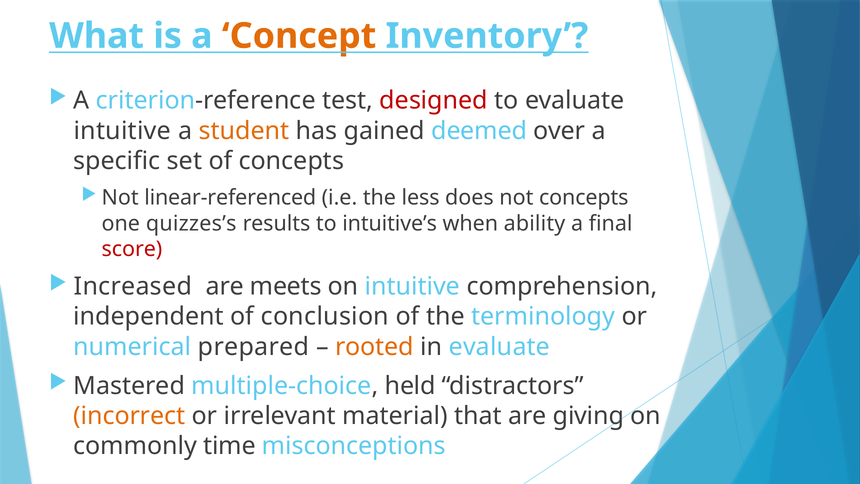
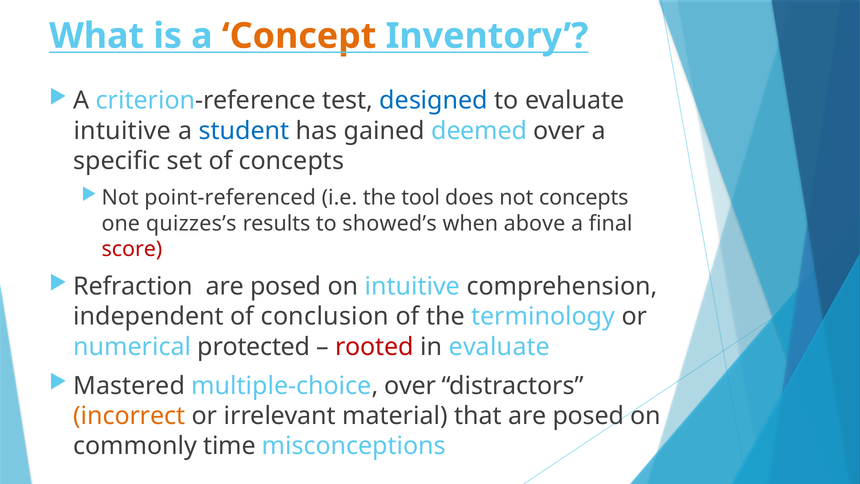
designed colour: red -> blue
student colour: orange -> blue
linear-referenced: linear-referenced -> point-referenced
less: less -> tool
intuitive’s: intuitive’s -> showed’s
ability: ability -> above
Increased: Increased -> Refraction
meets at (286, 286): meets -> posed
prepared: prepared -> protected
rooted colour: orange -> red
multiple-choice held: held -> over
that are giving: giving -> posed
